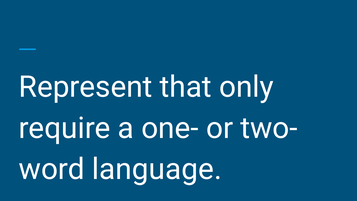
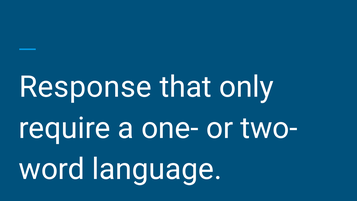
Represent: Represent -> Response
